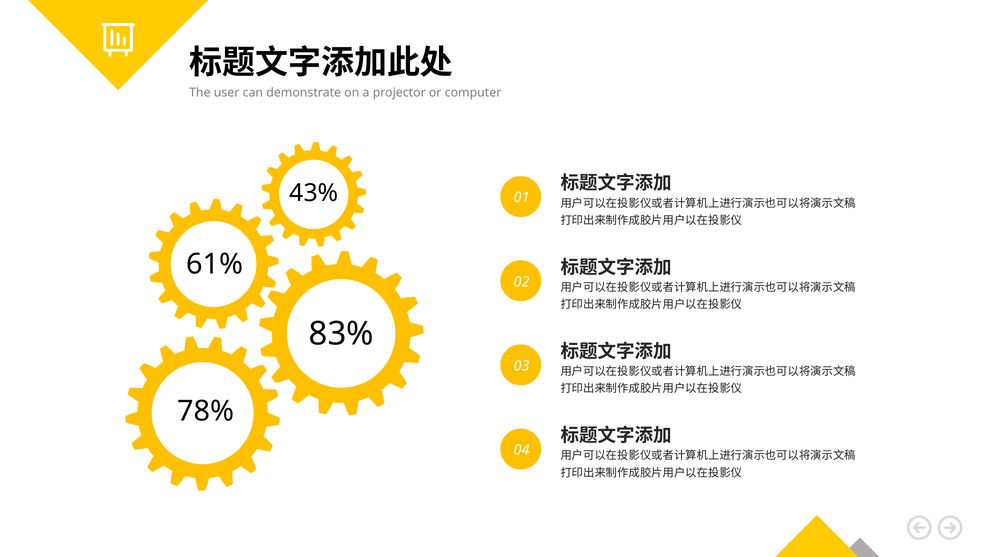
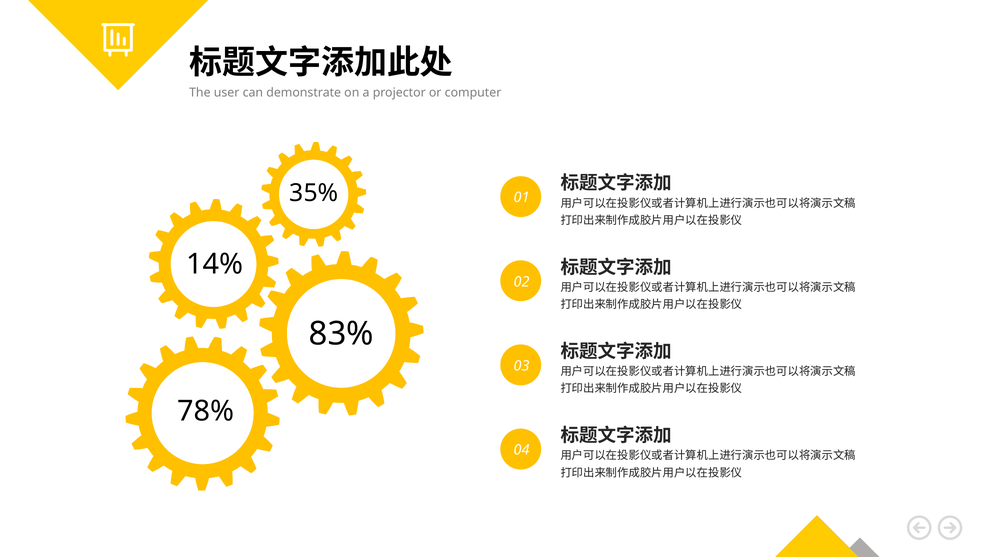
43%: 43% -> 35%
61%: 61% -> 14%
